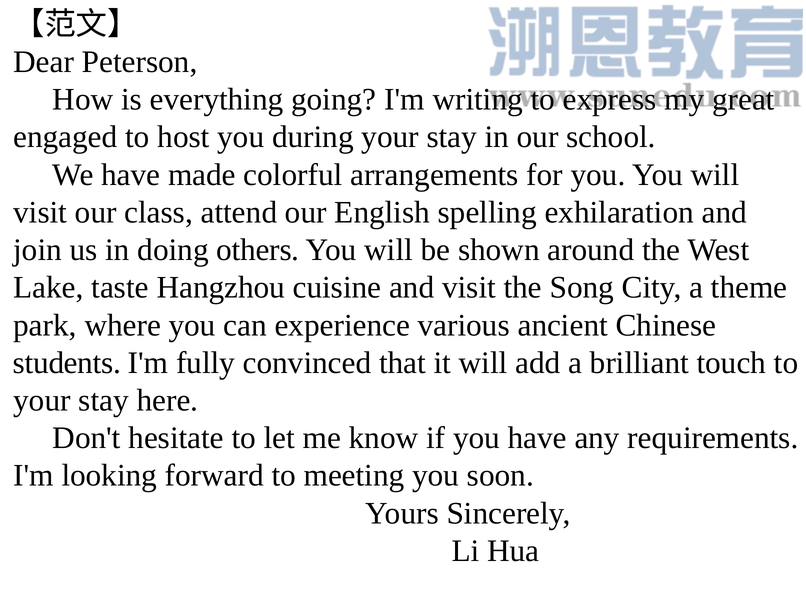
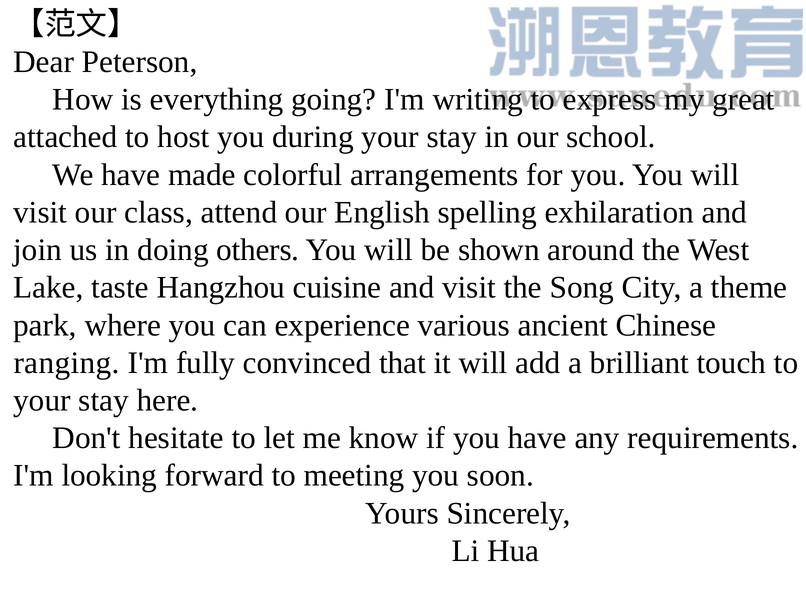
engaged: engaged -> attached
students: students -> ranging
